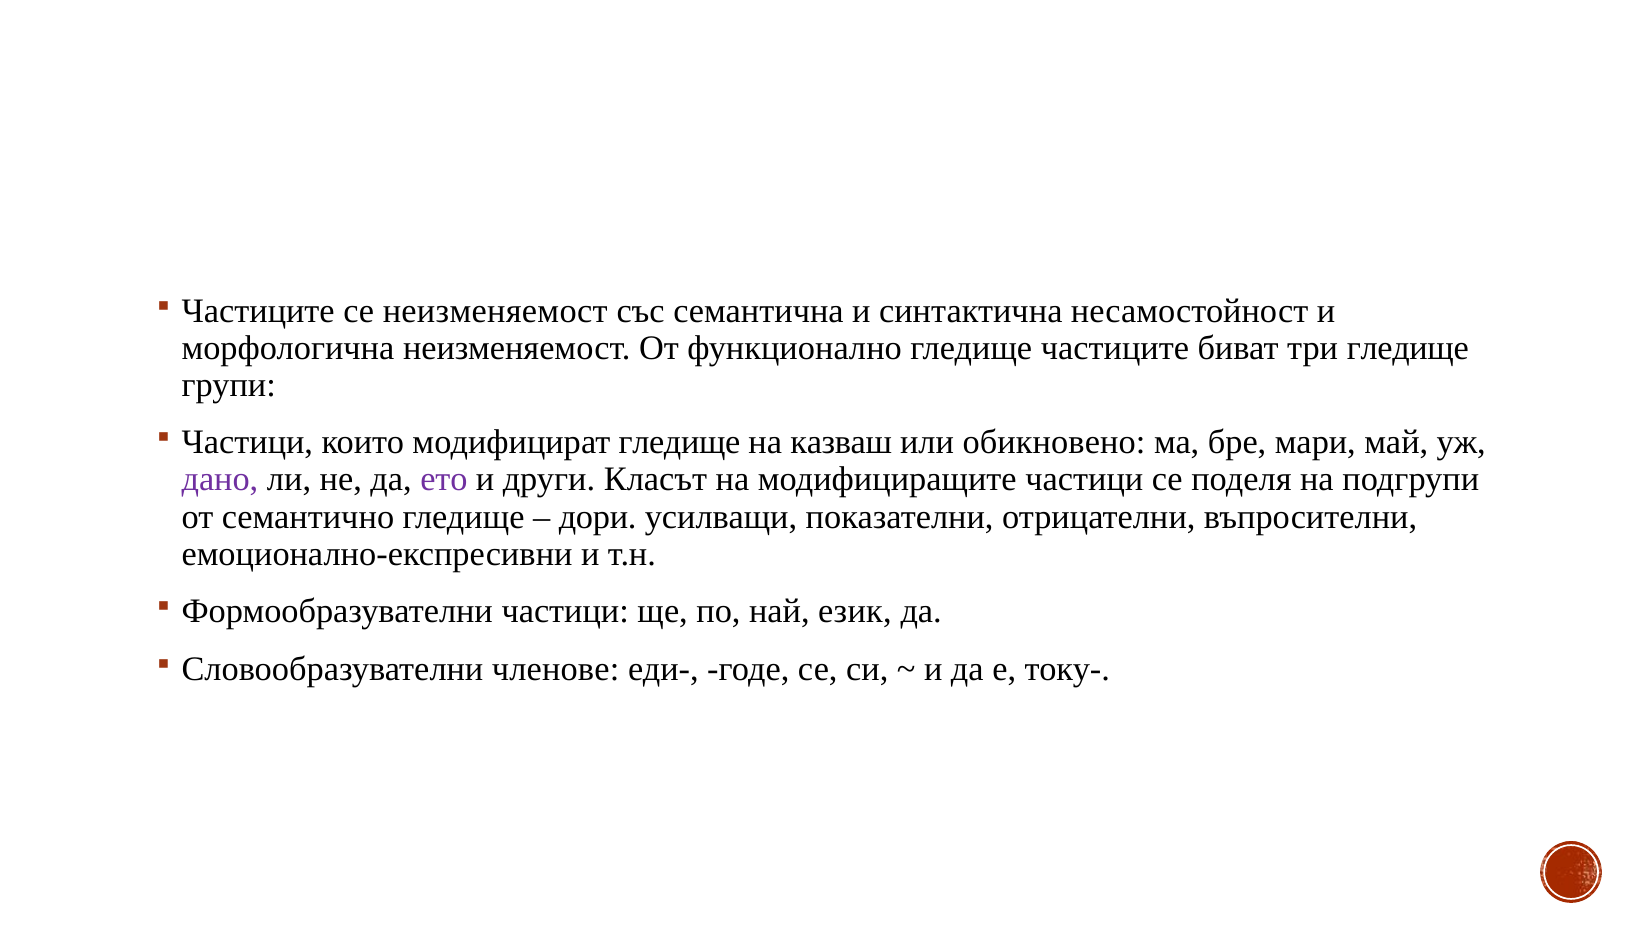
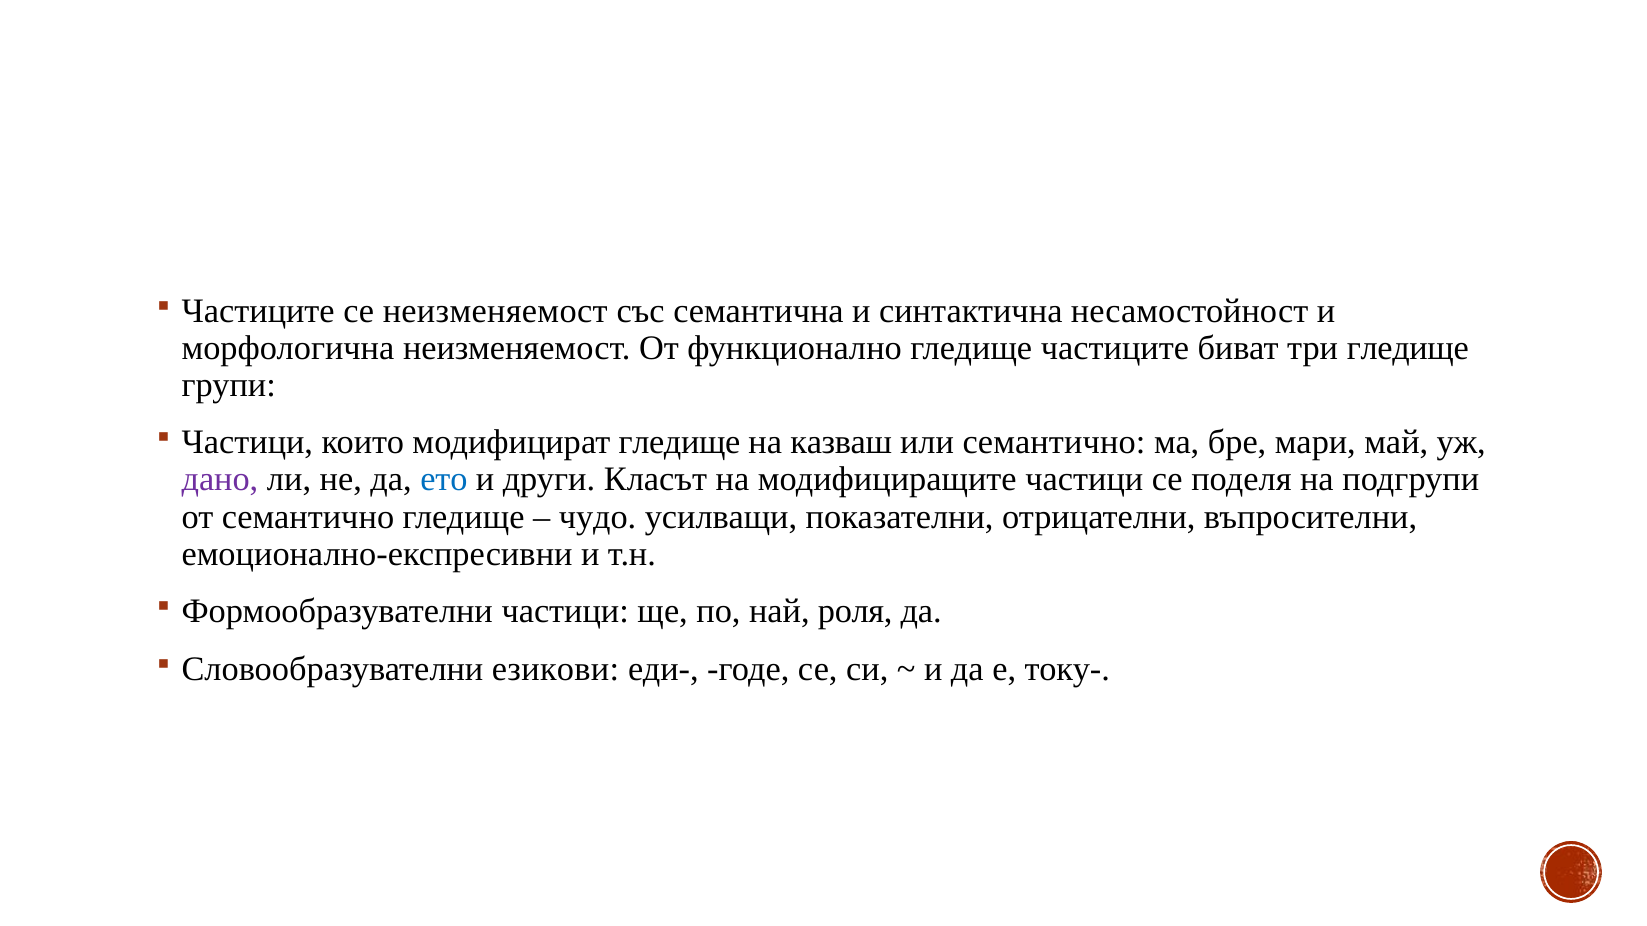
или обикновено: обикновено -> семантично
ето colour: purple -> blue
дори: дори -> чудо
език: език -> роля
членове: членове -> езикови
